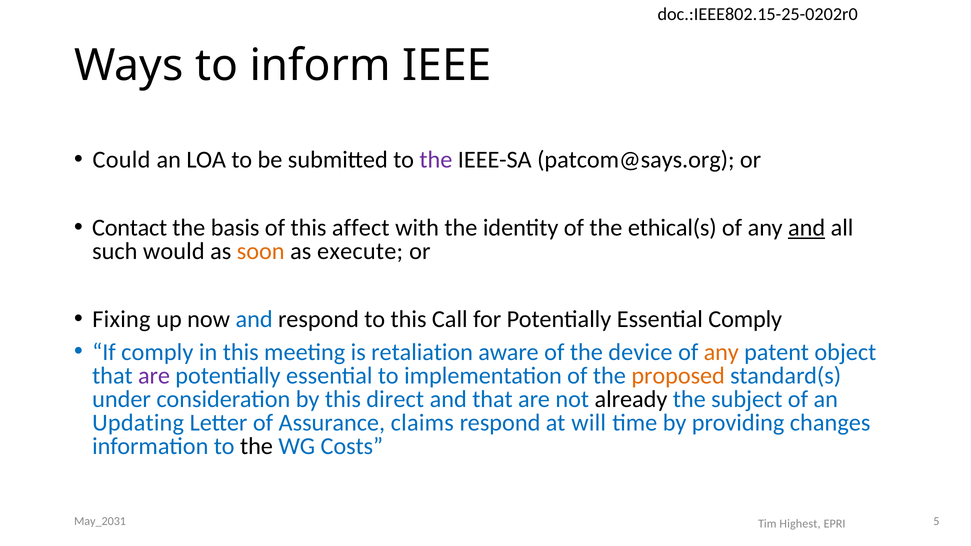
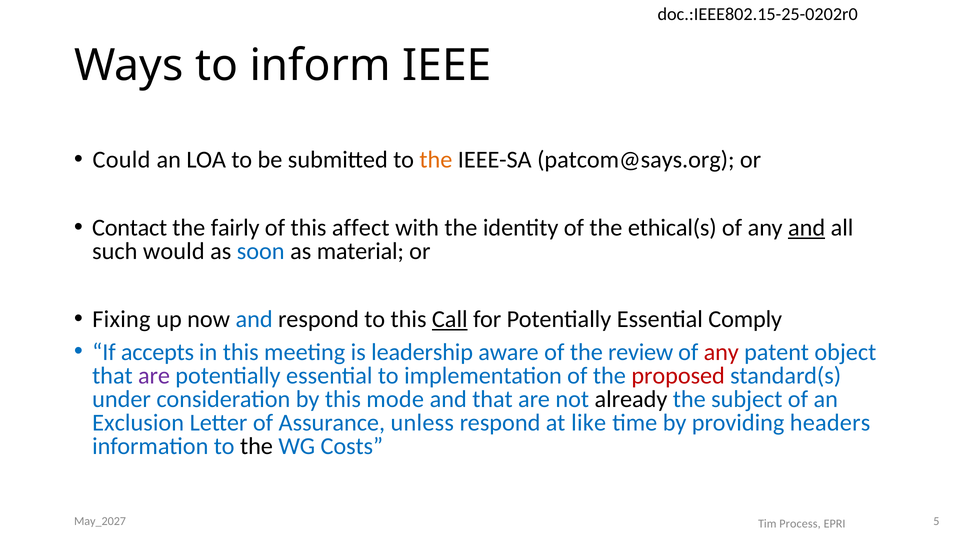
the at (436, 160) colour: purple -> orange
basis: basis -> fairly
soon colour: orange -> blue
execute: execute -> material
Call underline: none -> present
If comply: comply -> accepts
retaliation: retaliation -> leadership
device: device -> review
any at (721, 352) colour: orange -> red
proposed colour: orange -> red
direct: direct -> mode
Updating: Updating -> Exclusion
claims: claims -> unless
will: will -> like
changes: changes -> headers
May_2031: May_2031 -> May_2027
Highest: Highest -> Process
